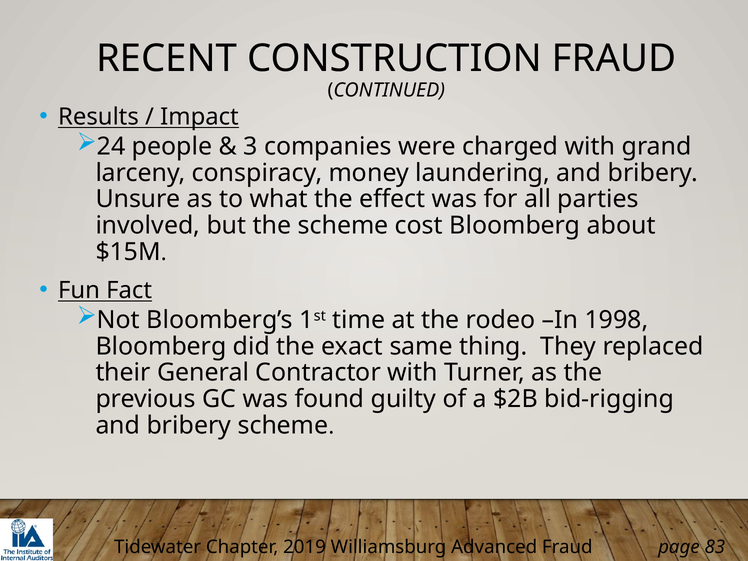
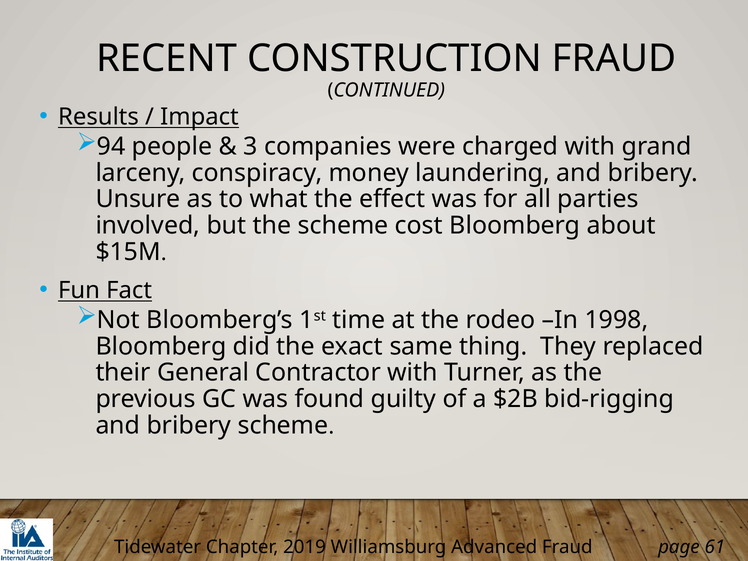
24: 24 -> 94
83: 83 -> 61
